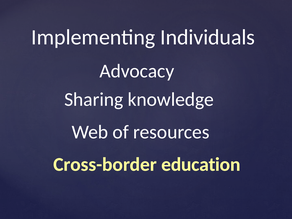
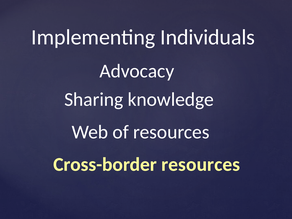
Cross-border education: education -> resources
